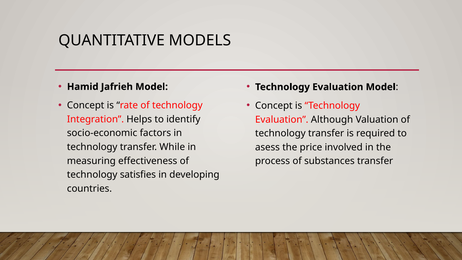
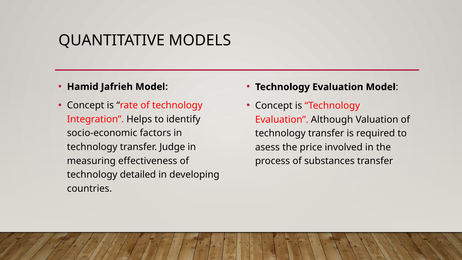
While: While -> Judge
satisfies: satisfies -> detailed
